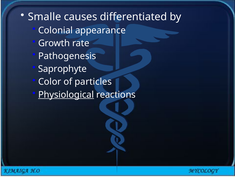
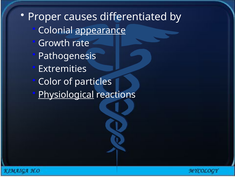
Smalle: Smalle -> Proper
appearance underline: none -> present
Saprophyte: Saprophyte -> Extremities
